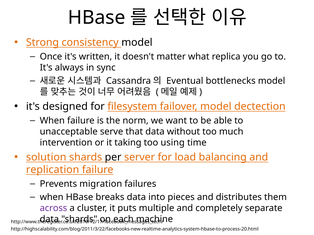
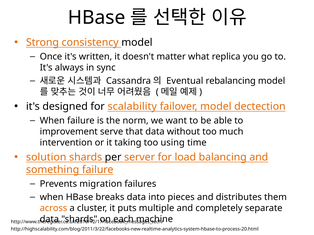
bottlenecks: bottlenecks -> rebalancing
filesystem: filesystem -> scalability
unacceptable: unacceptable -> improvement
replication: replication -> something
across colour: purple -> orange
